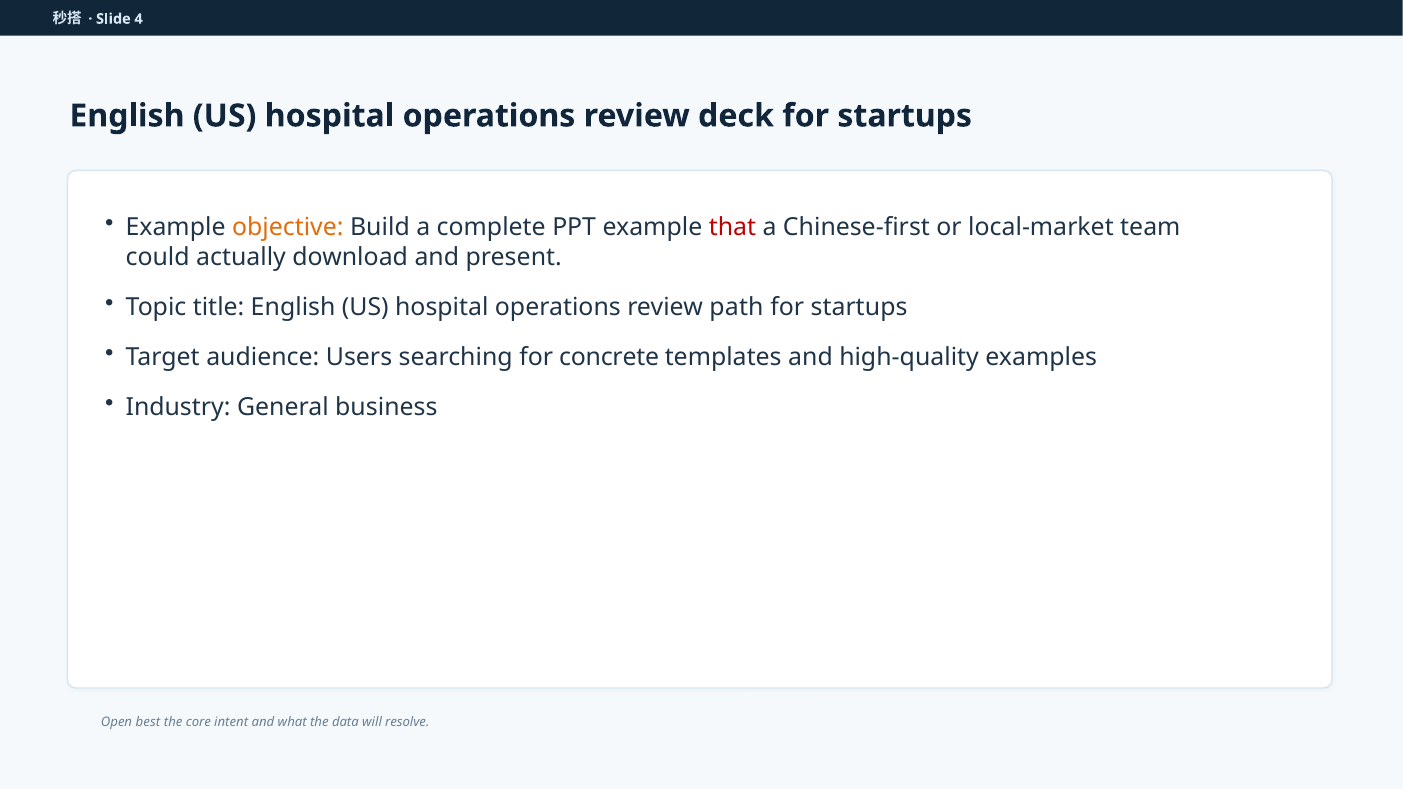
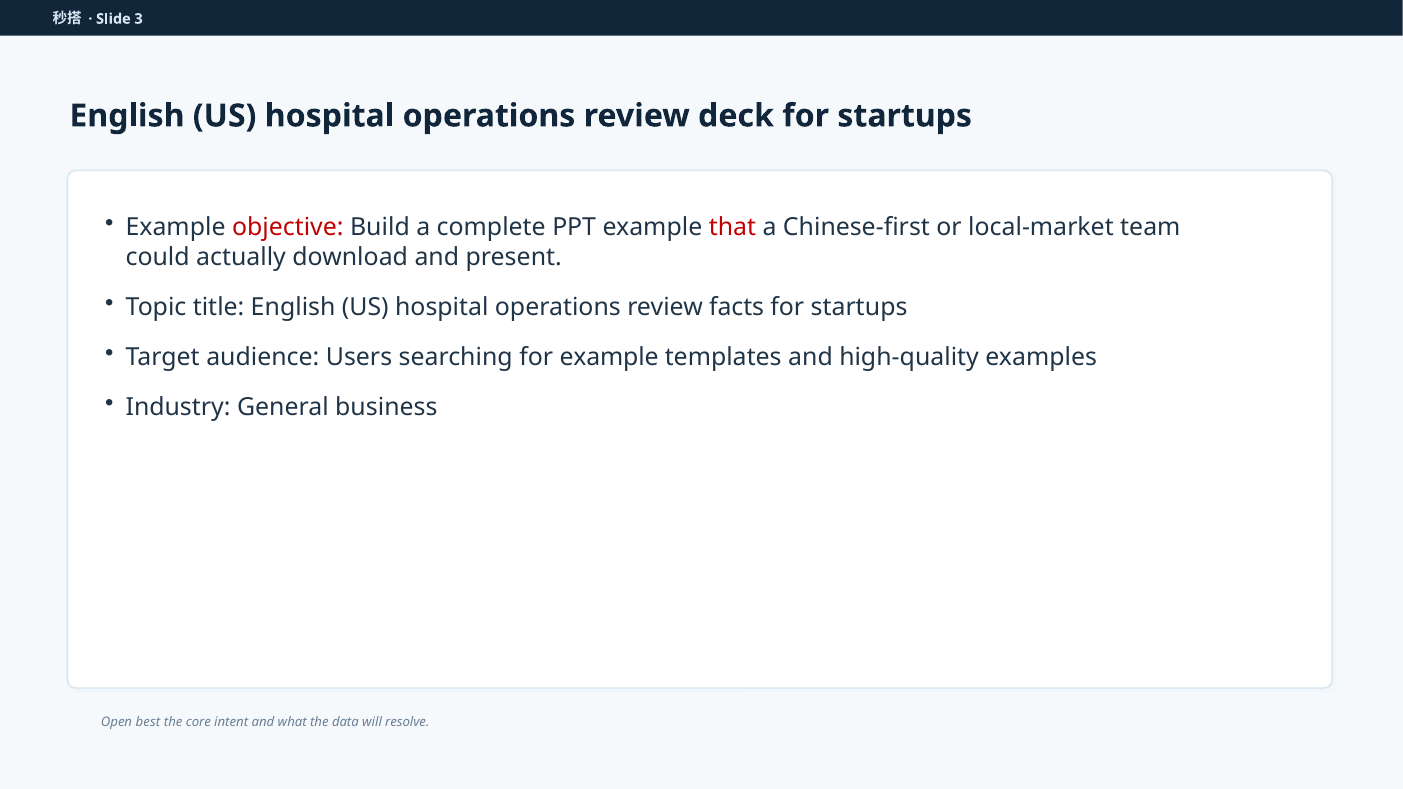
4: 4 -> 3
objective colour: orange -> red
path: path -> facts
for concrete: concrete -> example
